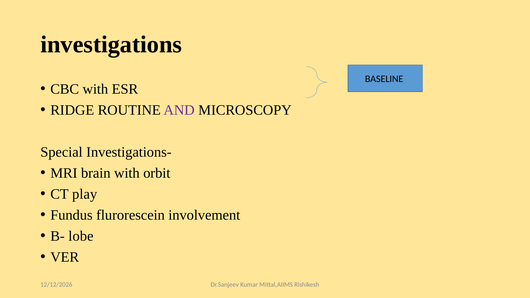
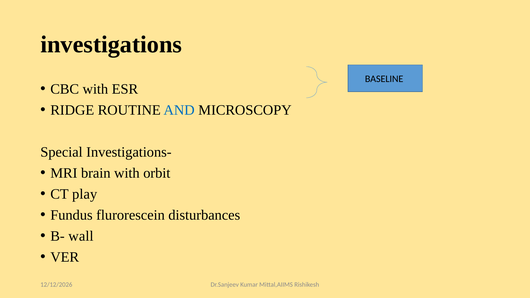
AND colour: purple -> blue
involvement: involvement -> disturbances
lobe: lobe -> wall
